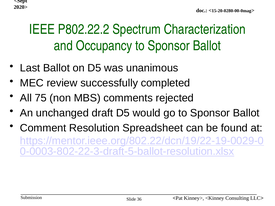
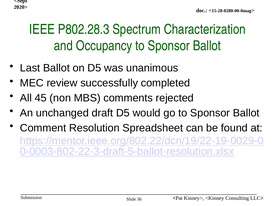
P802.22.2: P802.22.2 -> P802.28.3
75: 75 -> 45
